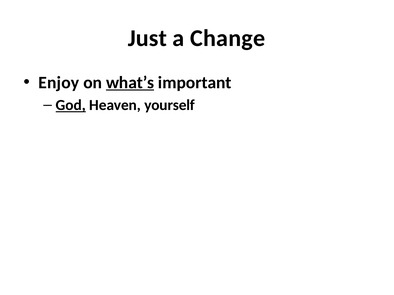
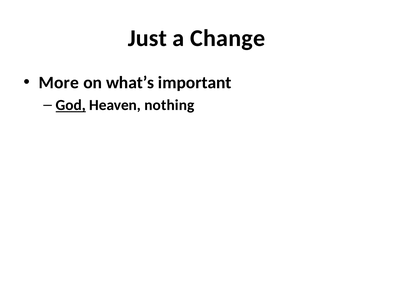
Enjoy: Enjoy -> More
what’s underline: present -> none
yourself: yourself -> nothing
